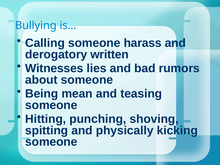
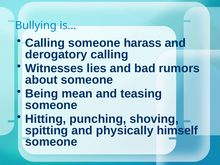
derogatory written: written -> calling
kicking: kicking -> himself
